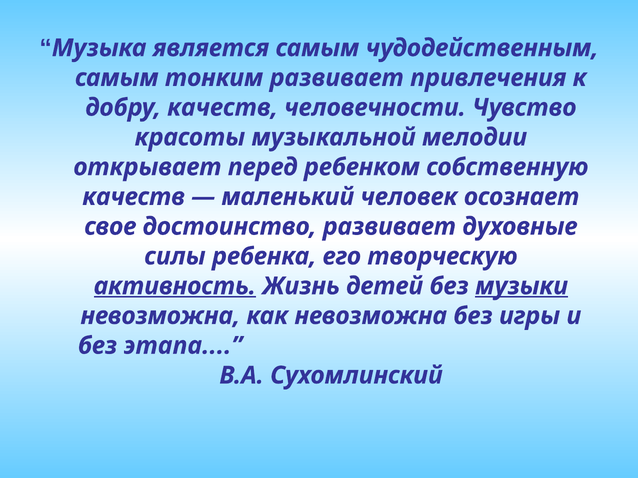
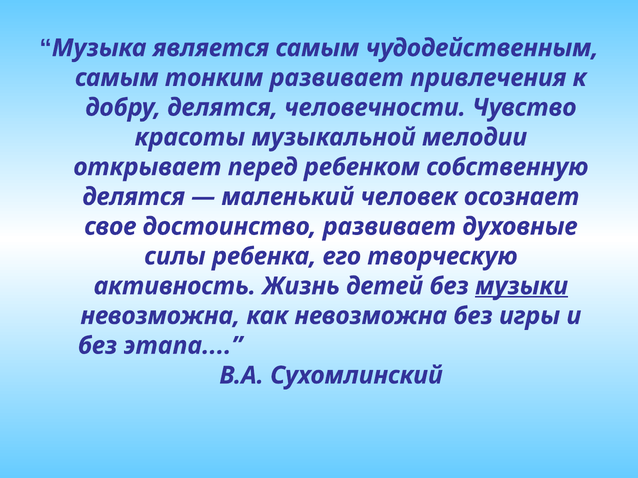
добру качеств: качеств -> делятся
качеств at (134, 197): качеств -> делятся
активность underline: present -> none
